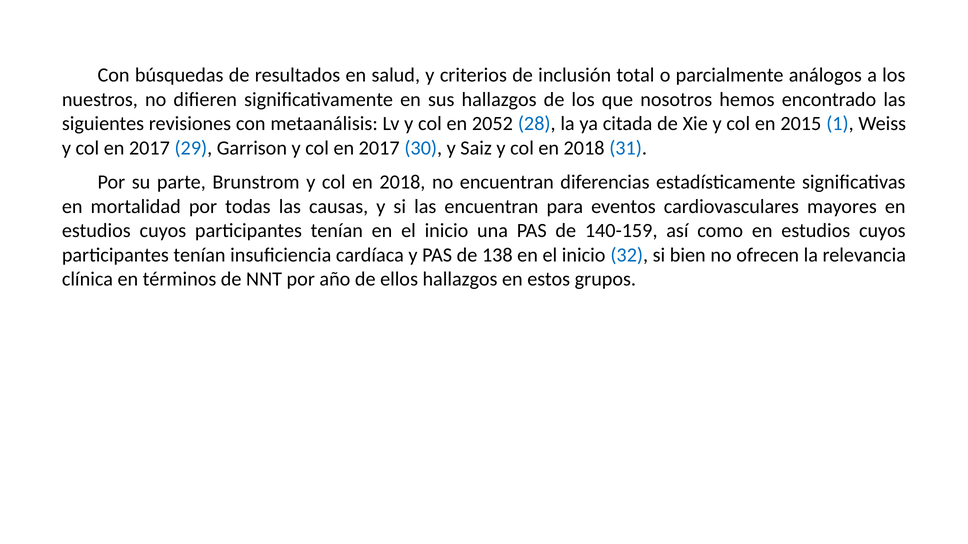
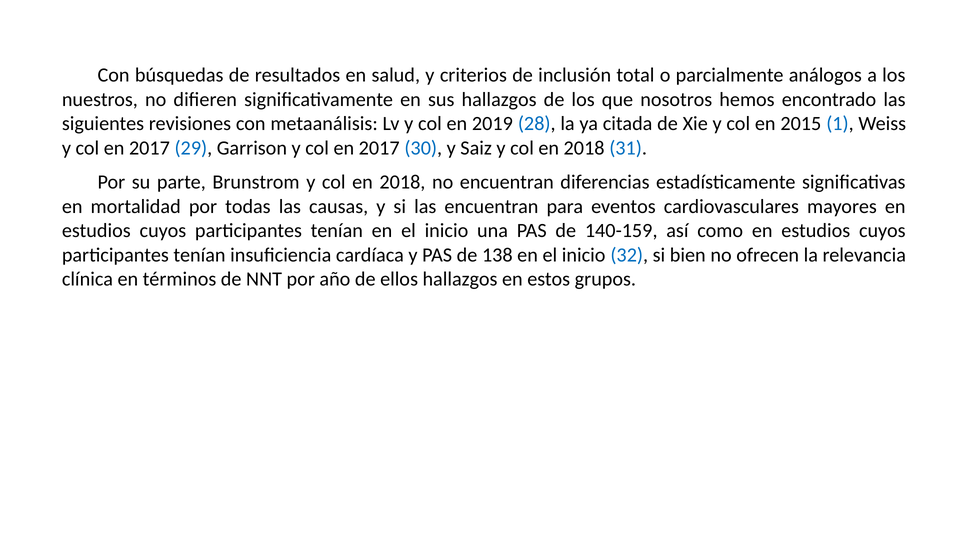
2052: 2052 -> 2019
